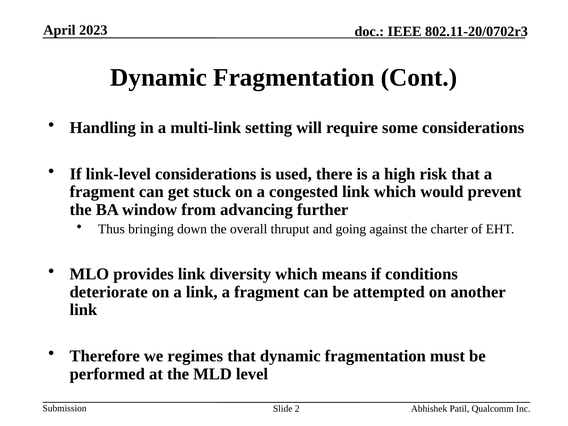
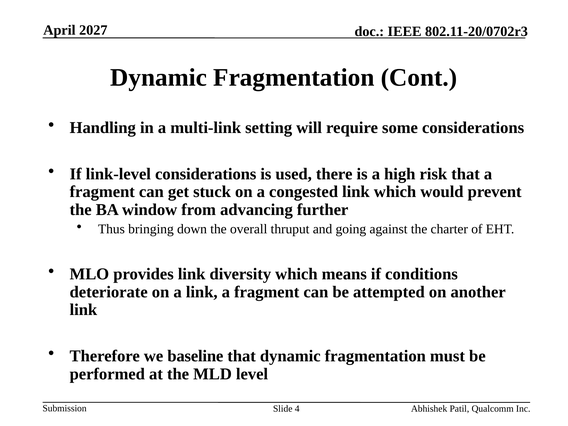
2023: 2023 -> 2027
regimes: regimes -> baseline
2: 2 -> 4
